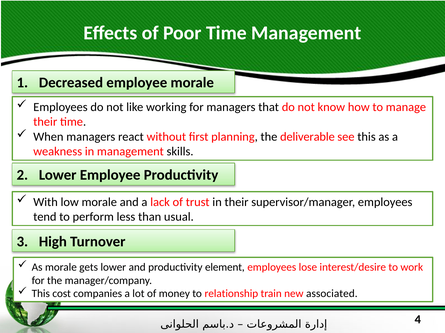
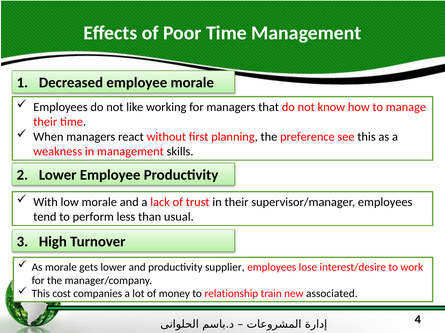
deliverable: deliverable -> preference
element: element -> supplier
